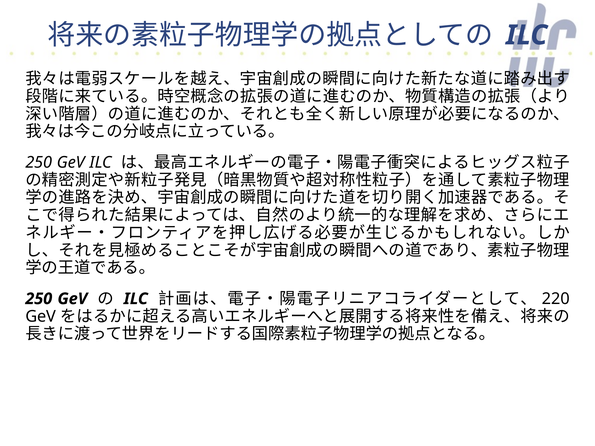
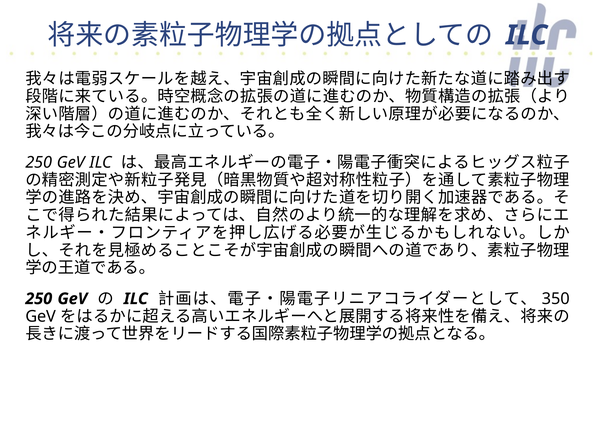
220: 220 -> 350
